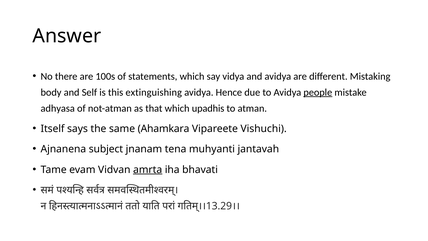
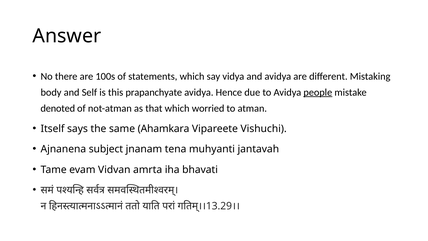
extinguishing: extinguishing -> prapanchyate
adhyasa: adhyasa -> denoted
upadhis: upadhis -> worried
amrta underline: present -> none
